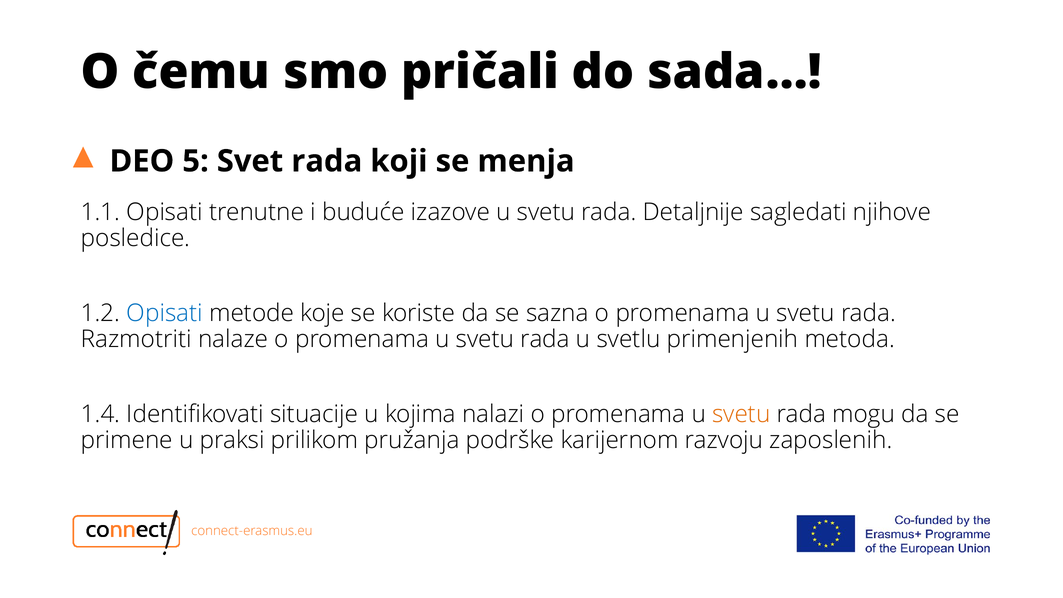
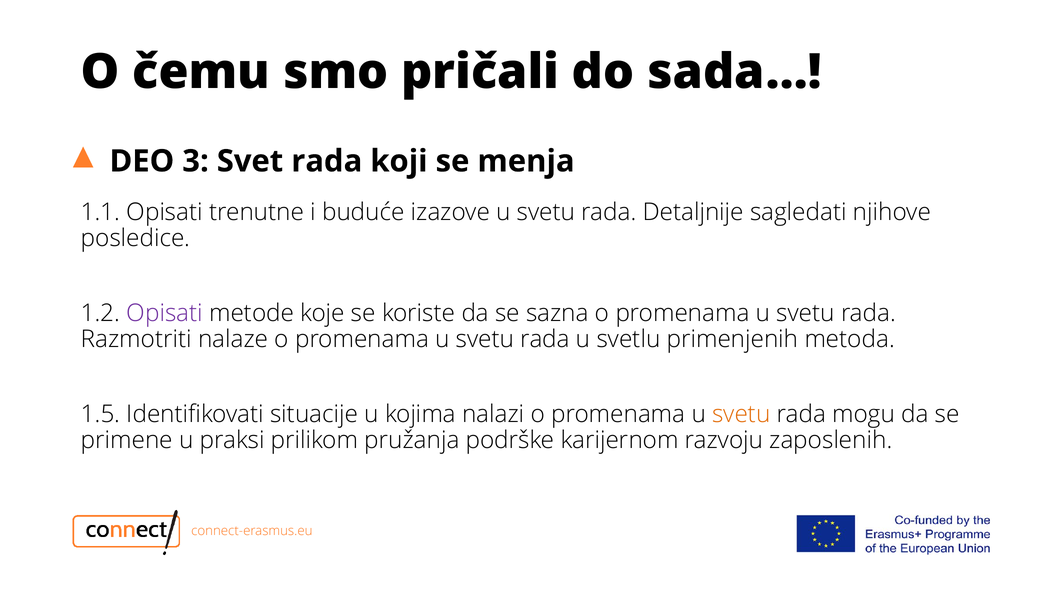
5: 5 -> 3
Opisati at (165, 313) colour: blue -> purple
1.4: 1.4 -> 1.5
